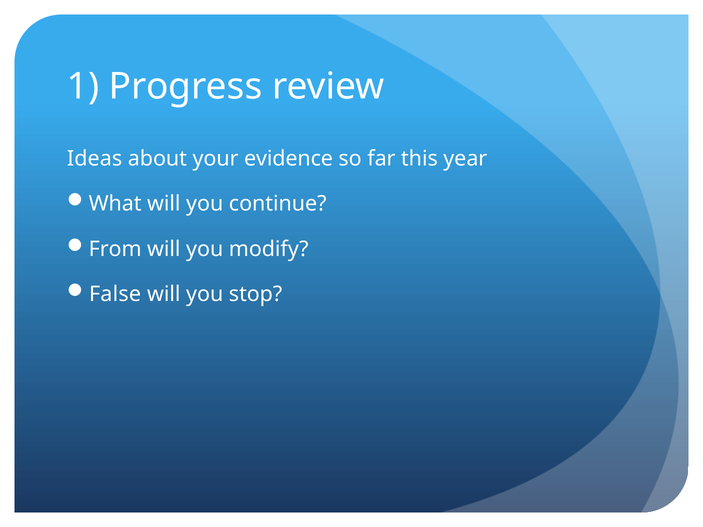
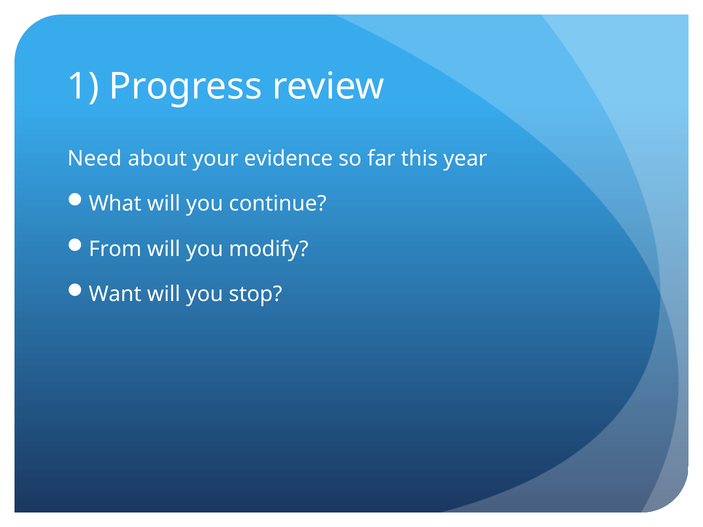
Ideas: Ideas -> Need
False: False -> Want
